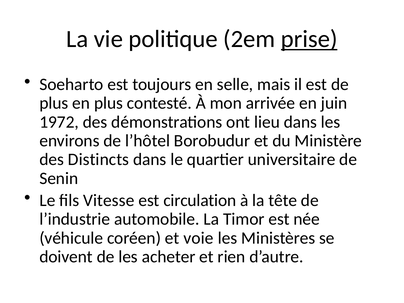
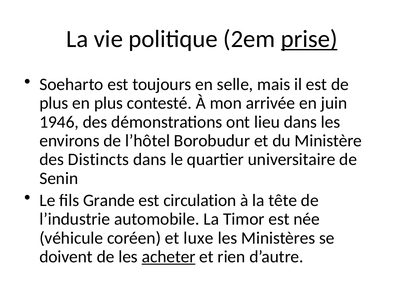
1972: 1972 -> 1946
Vitesse: Vitesse -> Grande
voie: voie -> luxe
acheter underline: none -> present
